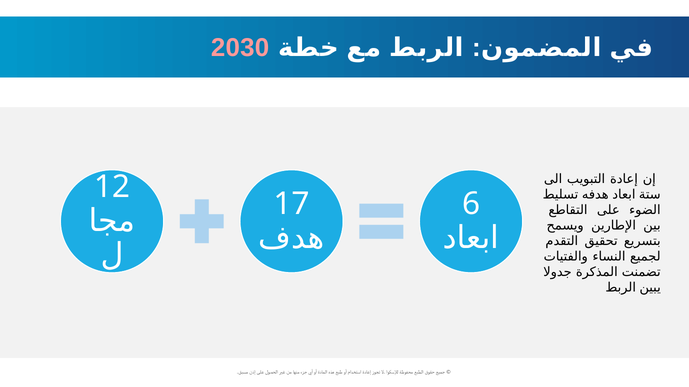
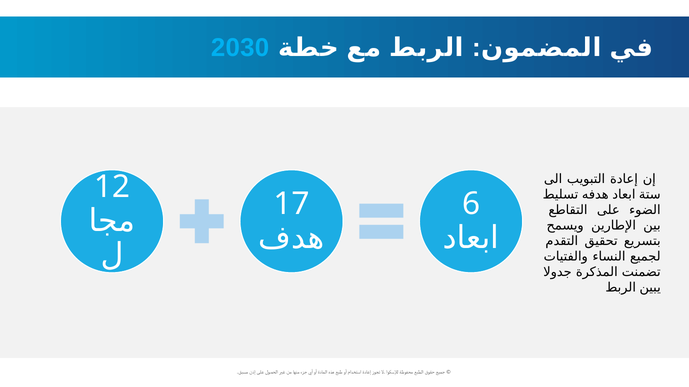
2030 colour: pink -> light blue
